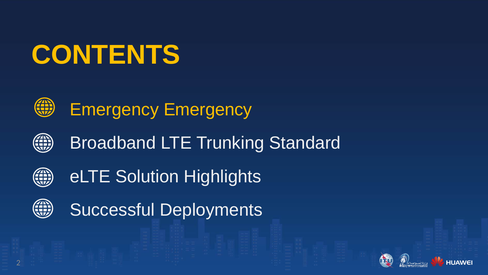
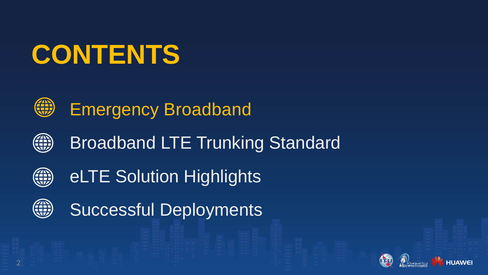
Emergency Emergency: Emergency -> Broadband
